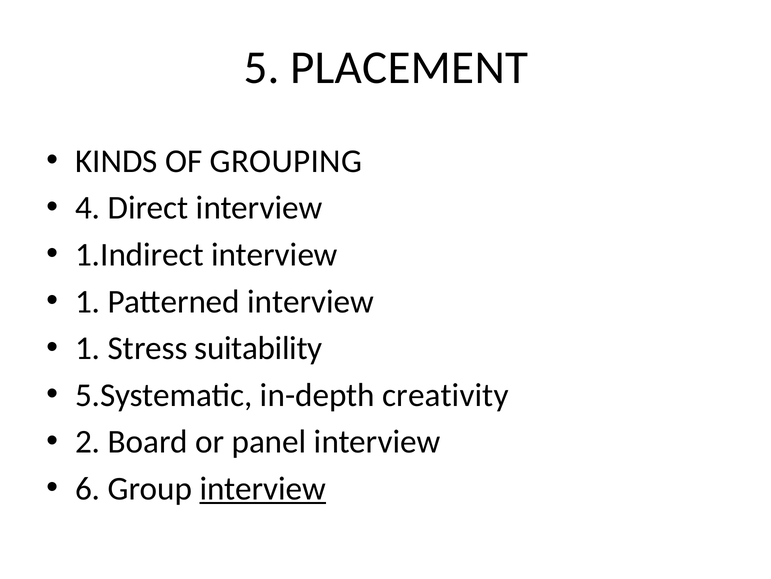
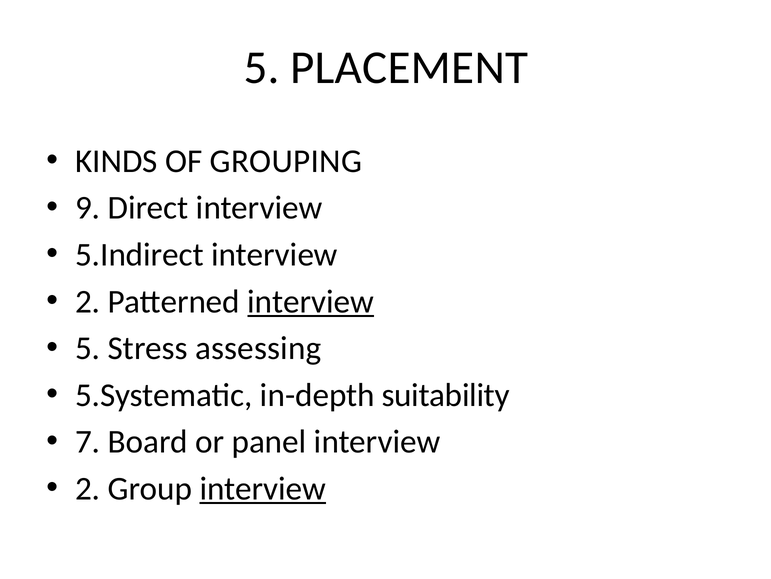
4: 4 -> 9
1.Indirect: 1.Indirect -> 5.Indirect
1 at (88, 301): 1 -> 2
interview at (311, 301) underline: none -> present
1 at (88, 348): 1 -> 5
suitability: suitability -> assessing
creativity: creativity -> suitability
2: 2 -> 7
6 at (88, 488): 6 -> 2
